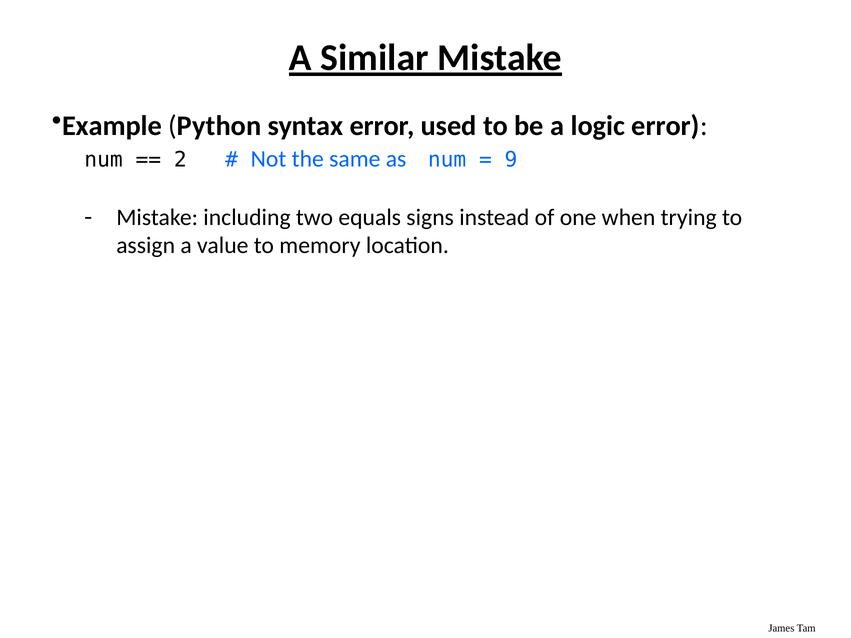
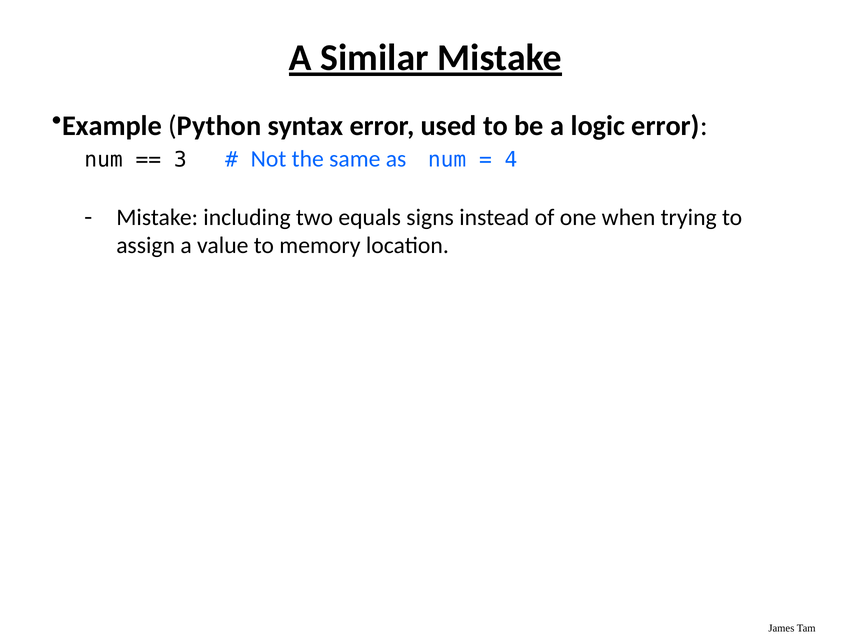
2: 2 -> 3
9: 9 -> 4
